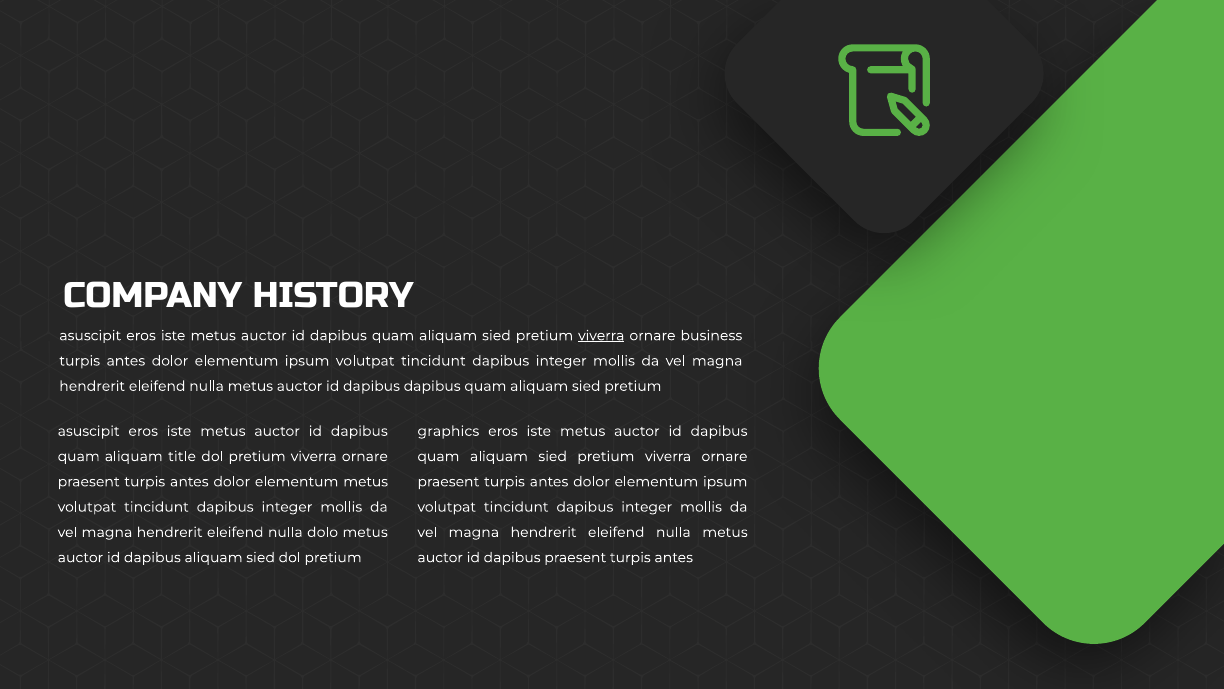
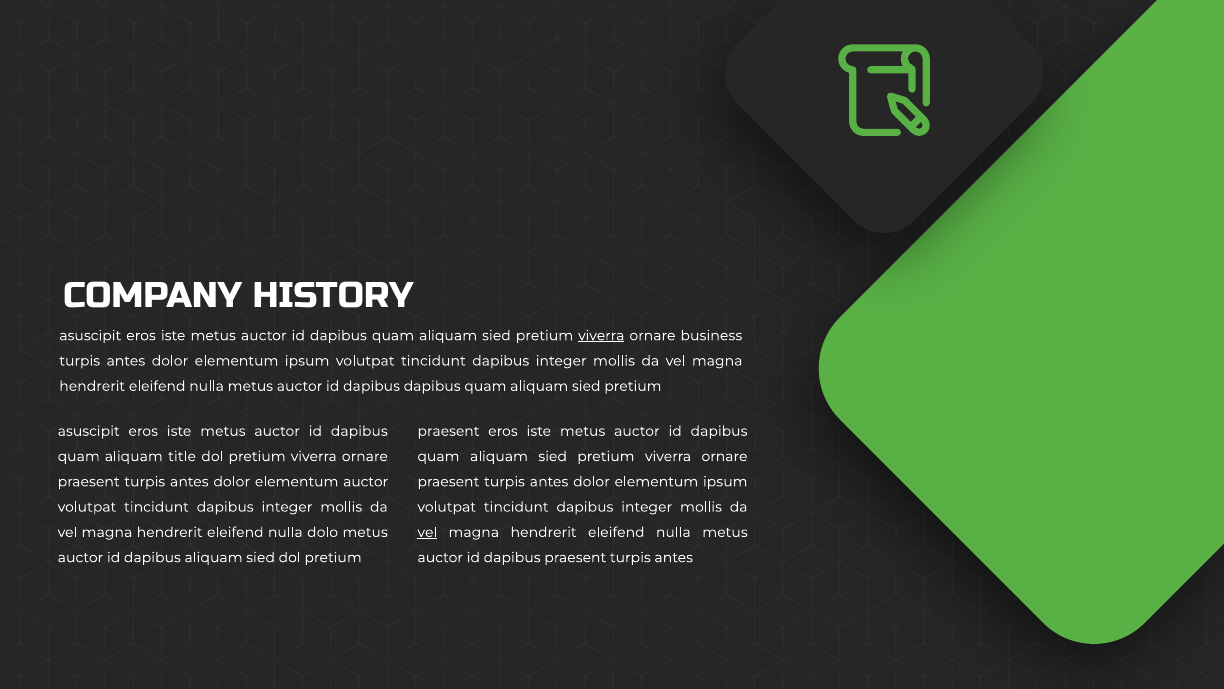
graphics at (448, 431): graphics -> praesent
elementum metus: metus -> auctor
vel at (427, 532) underline: none -> present
